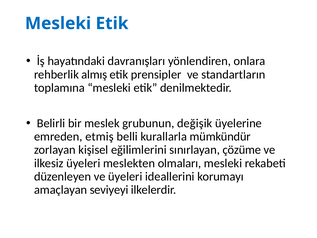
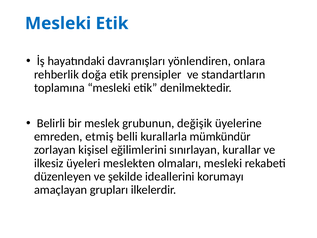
almış: almış -> doğa
çözüme: çözüme -> kurallar
ve üyeleri: üyeleri -> şekilde
seviyeyi: seviyeyi -> grupları
